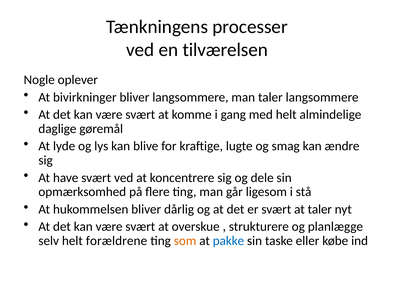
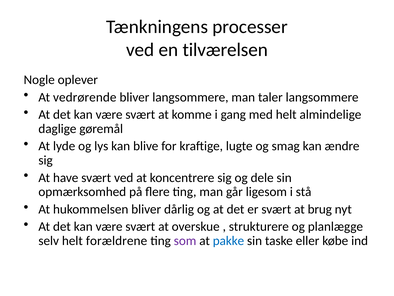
bivirkninger: bivirkninger -> vedrørende
at taler: taler -> brug
som colour: orange -> purple
